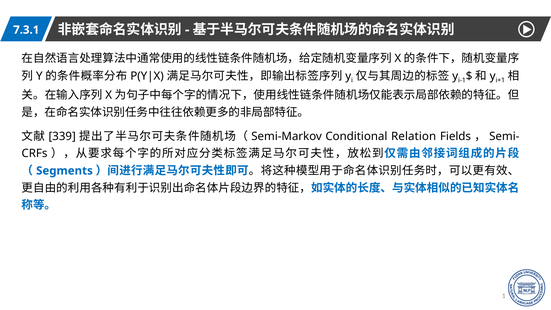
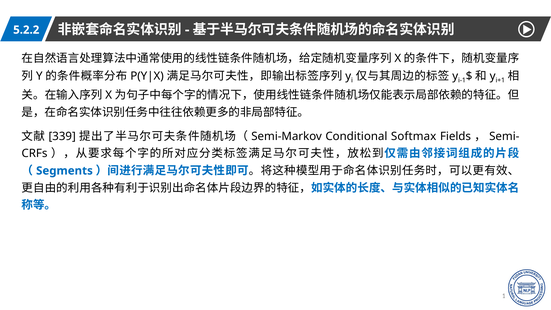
7.3.1: 7.3.1 -> 5.2.2
Relation: Relation -> Softmax
